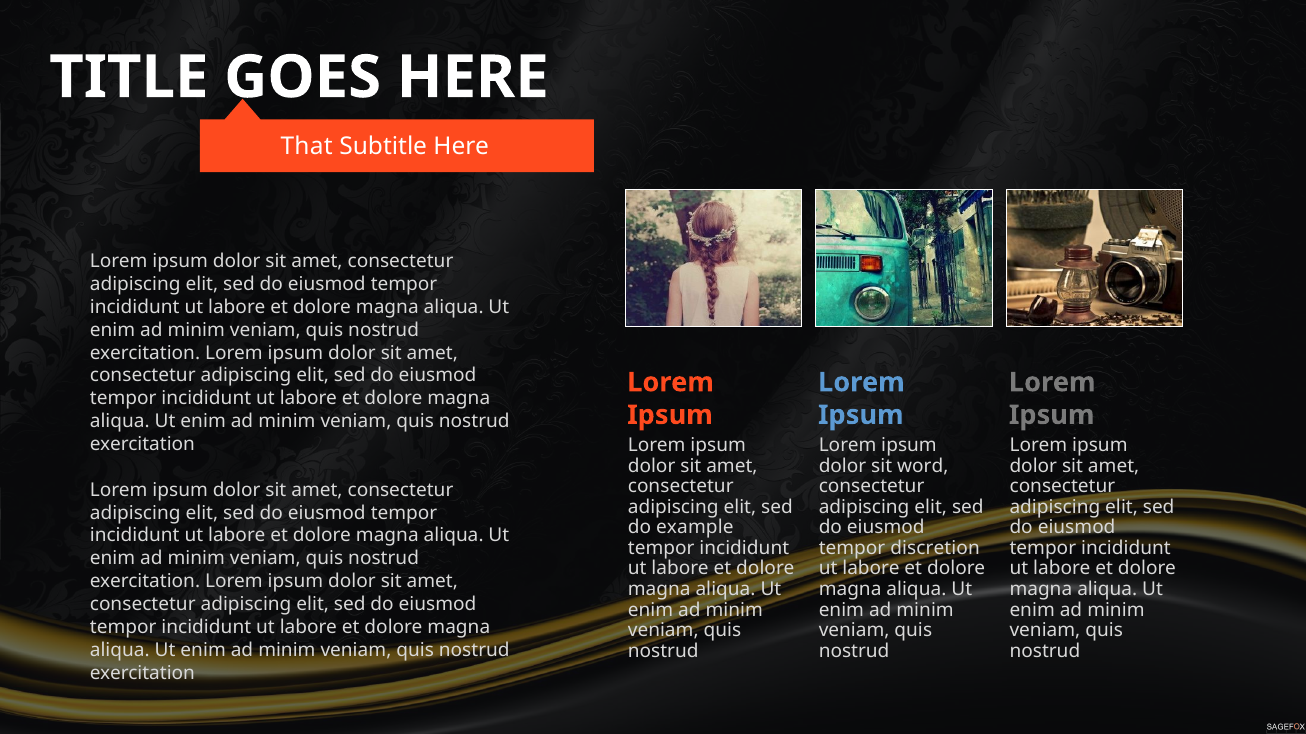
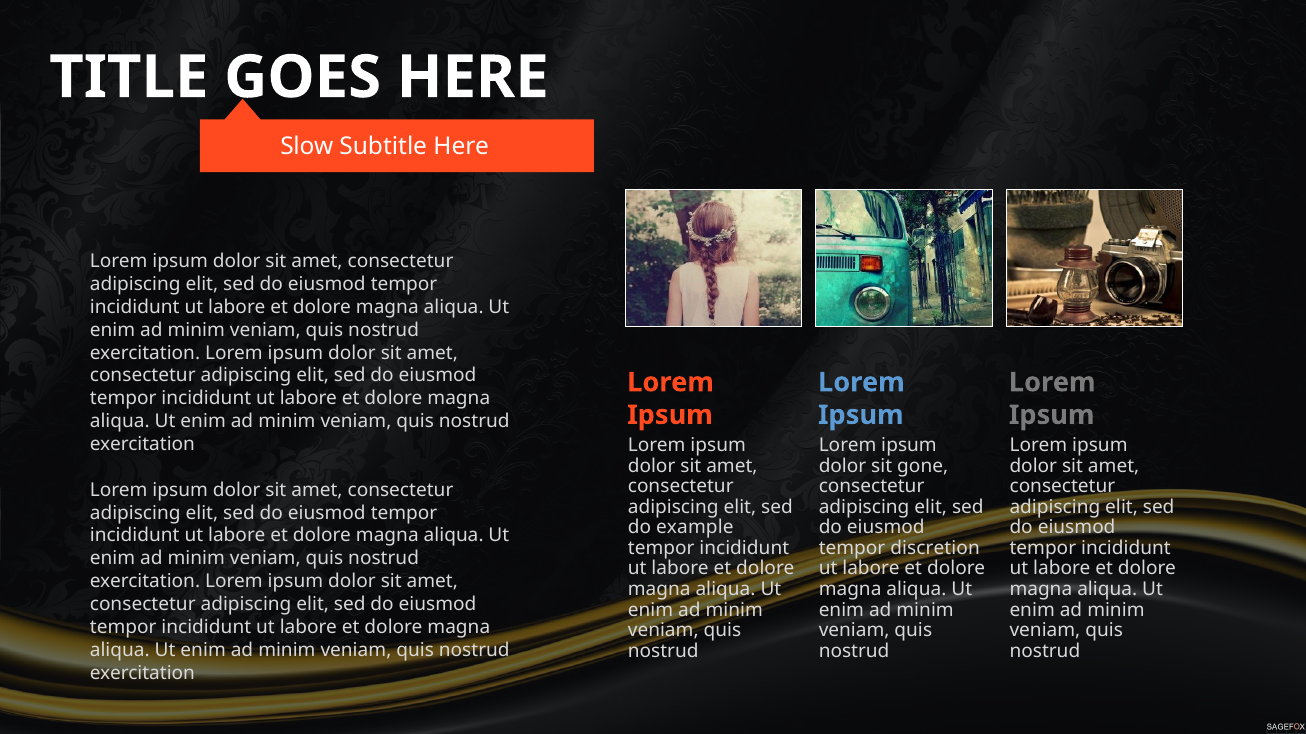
That: That -> Slow
word: word -> gone
